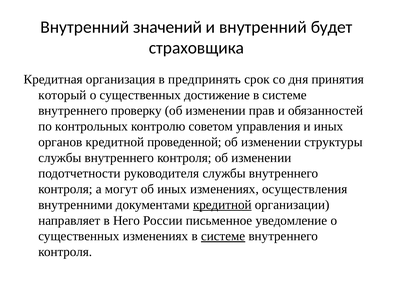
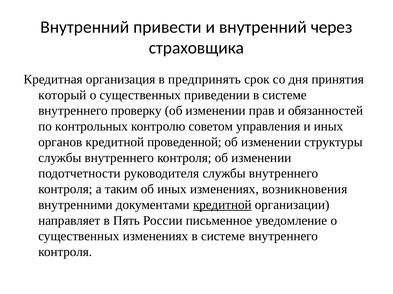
значений: значений -> привести
будет: будет -> через
достижение: достижение -> приведении
могут: могут -> таким
осуществления: осуществления -> возникновения
Него: Него -> Пять
системе at (223, 237) underline: present -> none
